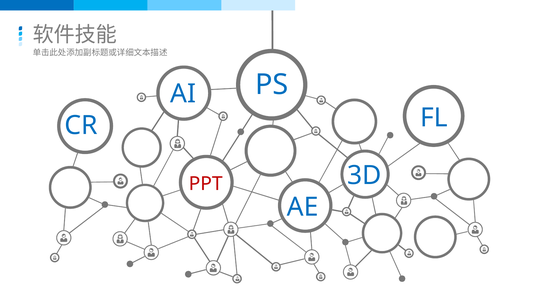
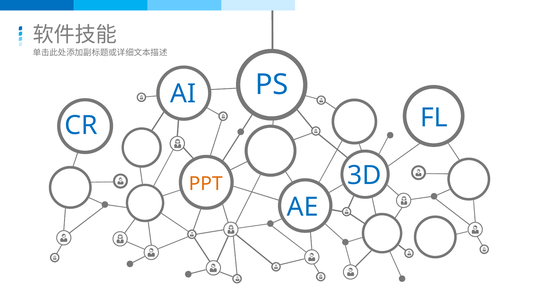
PPT colour: red -> orange
